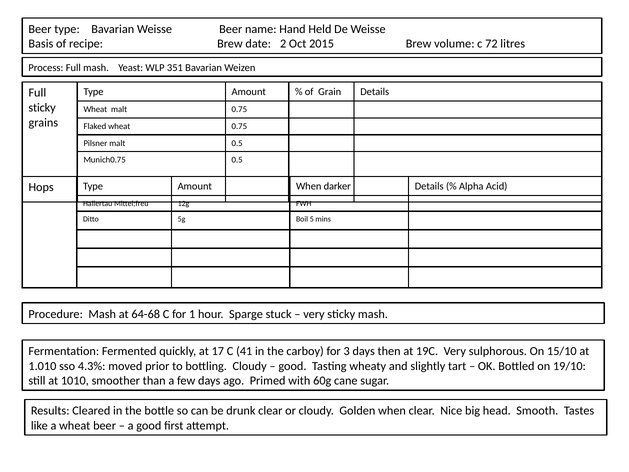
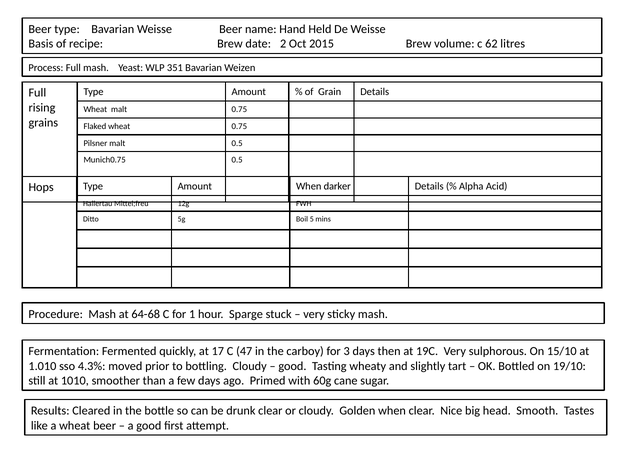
72: 72 -> 62
sticky at (42, 108): sticky -> rising
41: 41 -> 47
